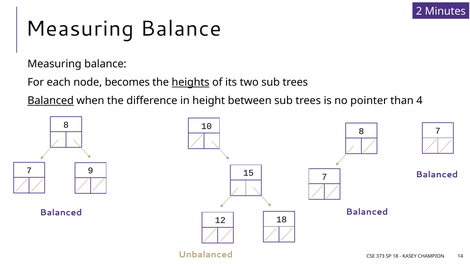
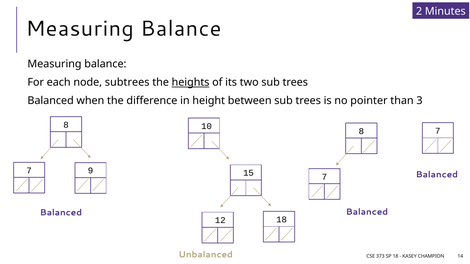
becomes: becomes -> subtrees
Balanced at (51, 101) underline: present -> none
4: 4 -> 3
